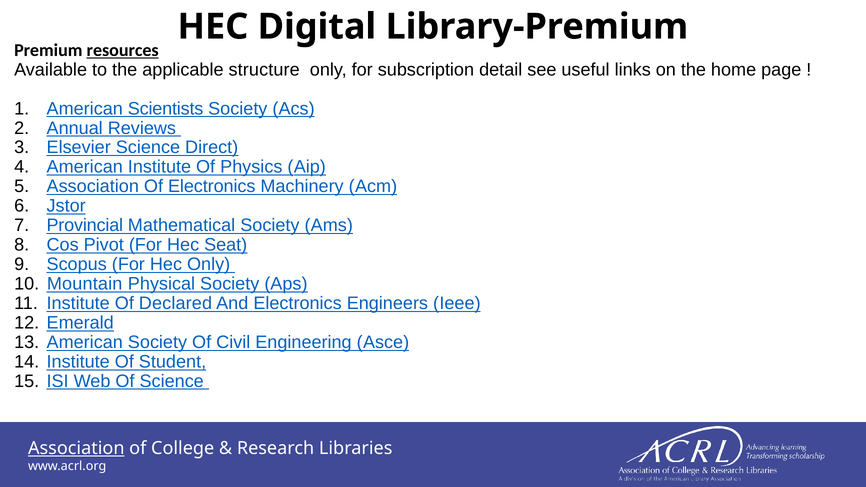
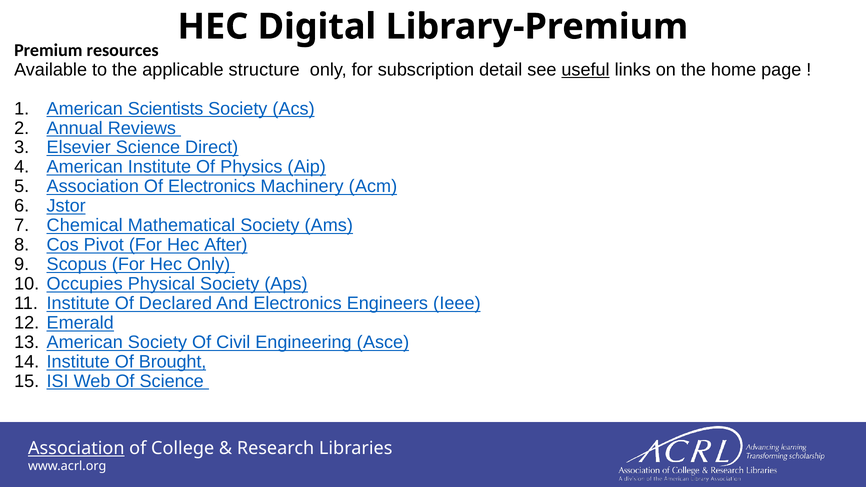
resources underline: present -> none
useful underline: none -> present
Provincial: Provincial -> Chemical
Seat: Seat -> After
Mountain: Mountain -> Occupies
Student: Student -> Brought
